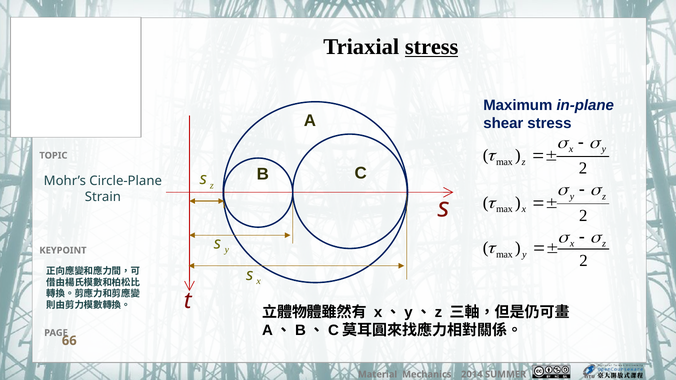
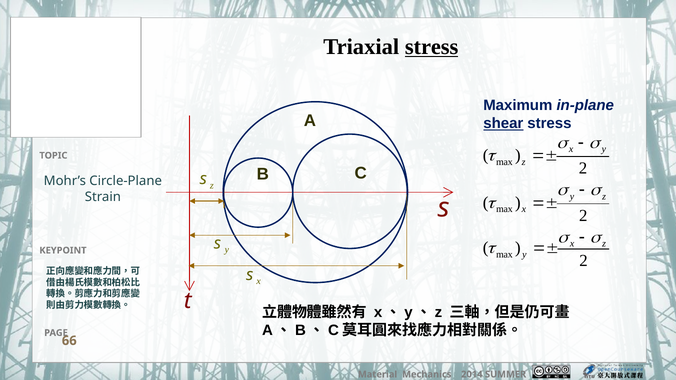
shear underline: none -> present
